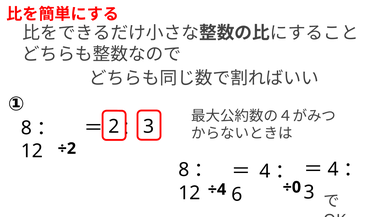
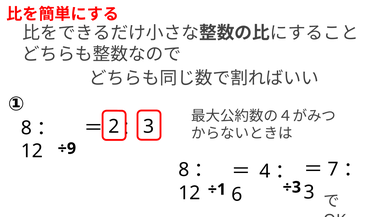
÷2: ÷2 -> ÷9
4 at (333, 169): 4 -> 7
÷0: ÷0 -> ÷3
÷4: ÷4 -> ÷1
